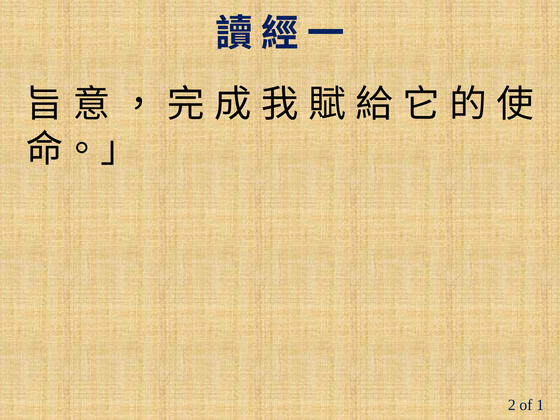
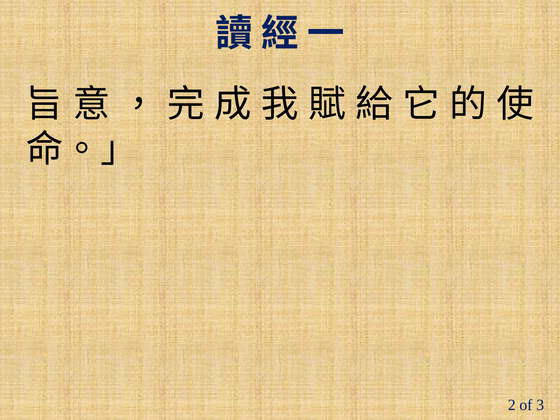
1: 1 -> 3
